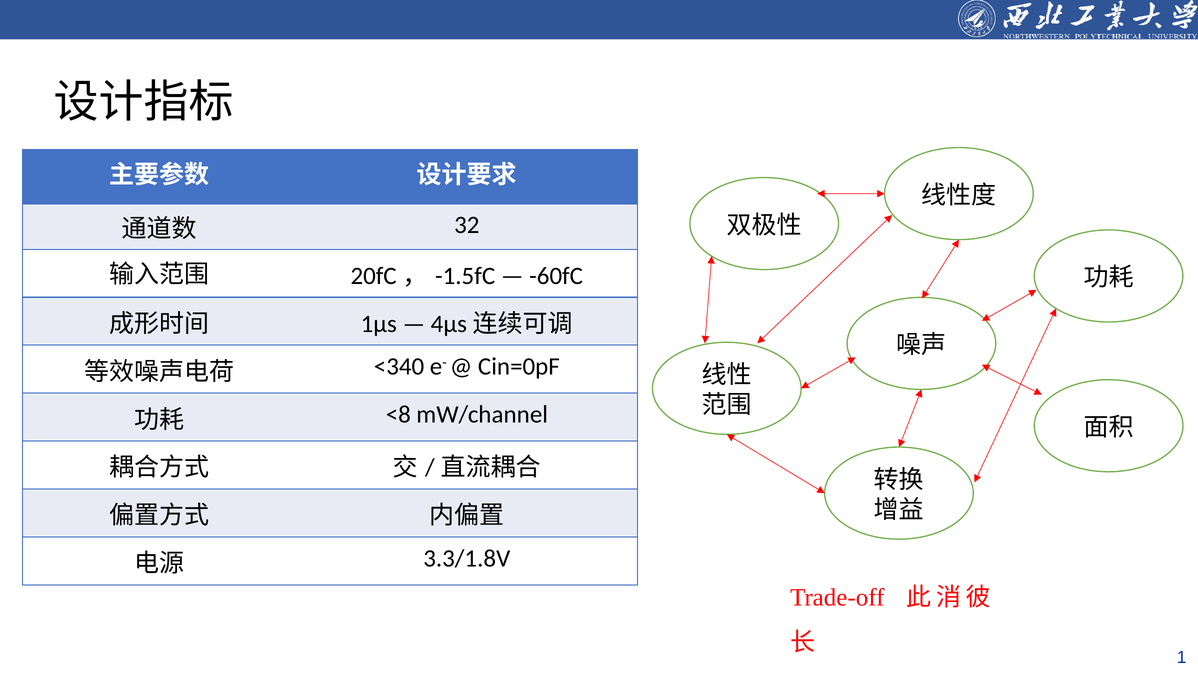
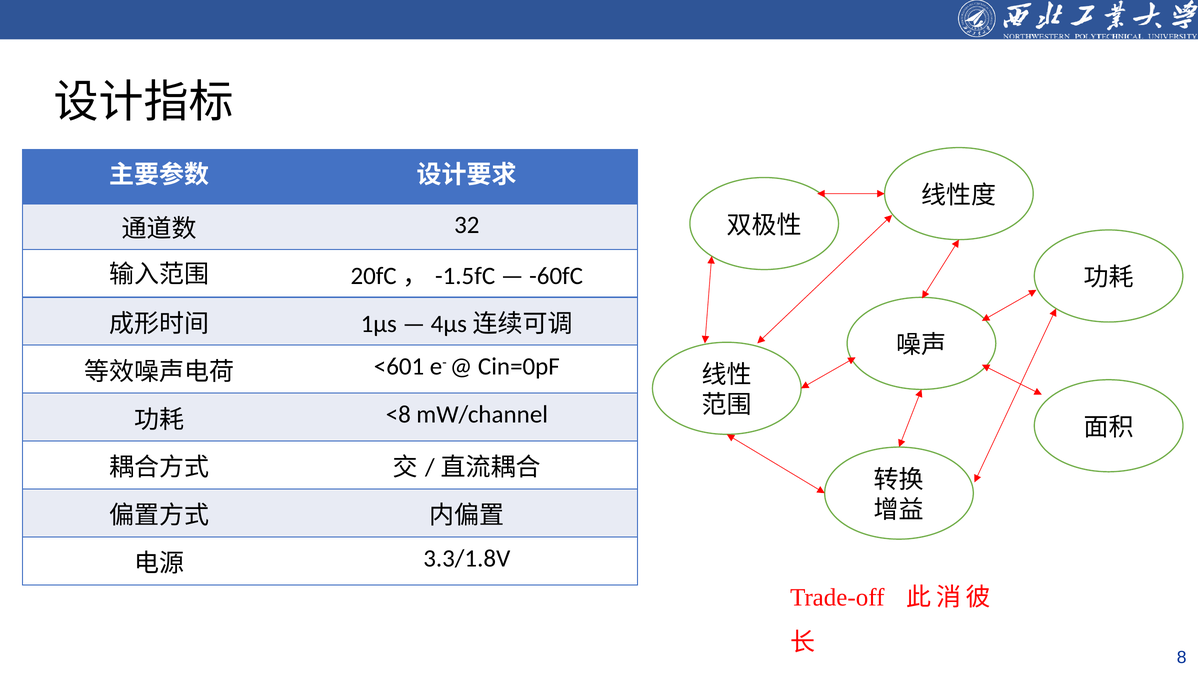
<340: <340 -> <601
1: 1 -> 8
